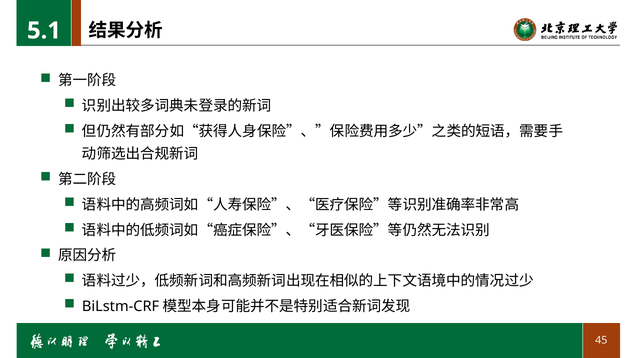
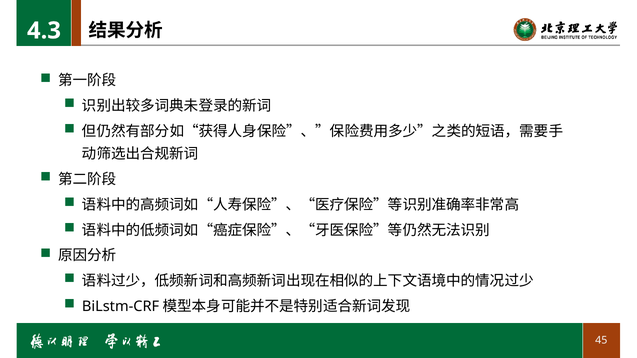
5.1: 5.1 -> 4.3
